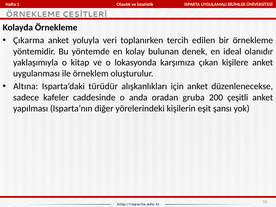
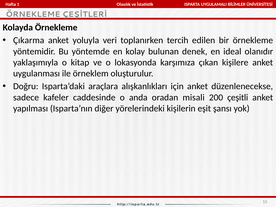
Altına: Altına -> Doğru
türüdür: türüdür -> araçlara
gruba: gruba -> misali
